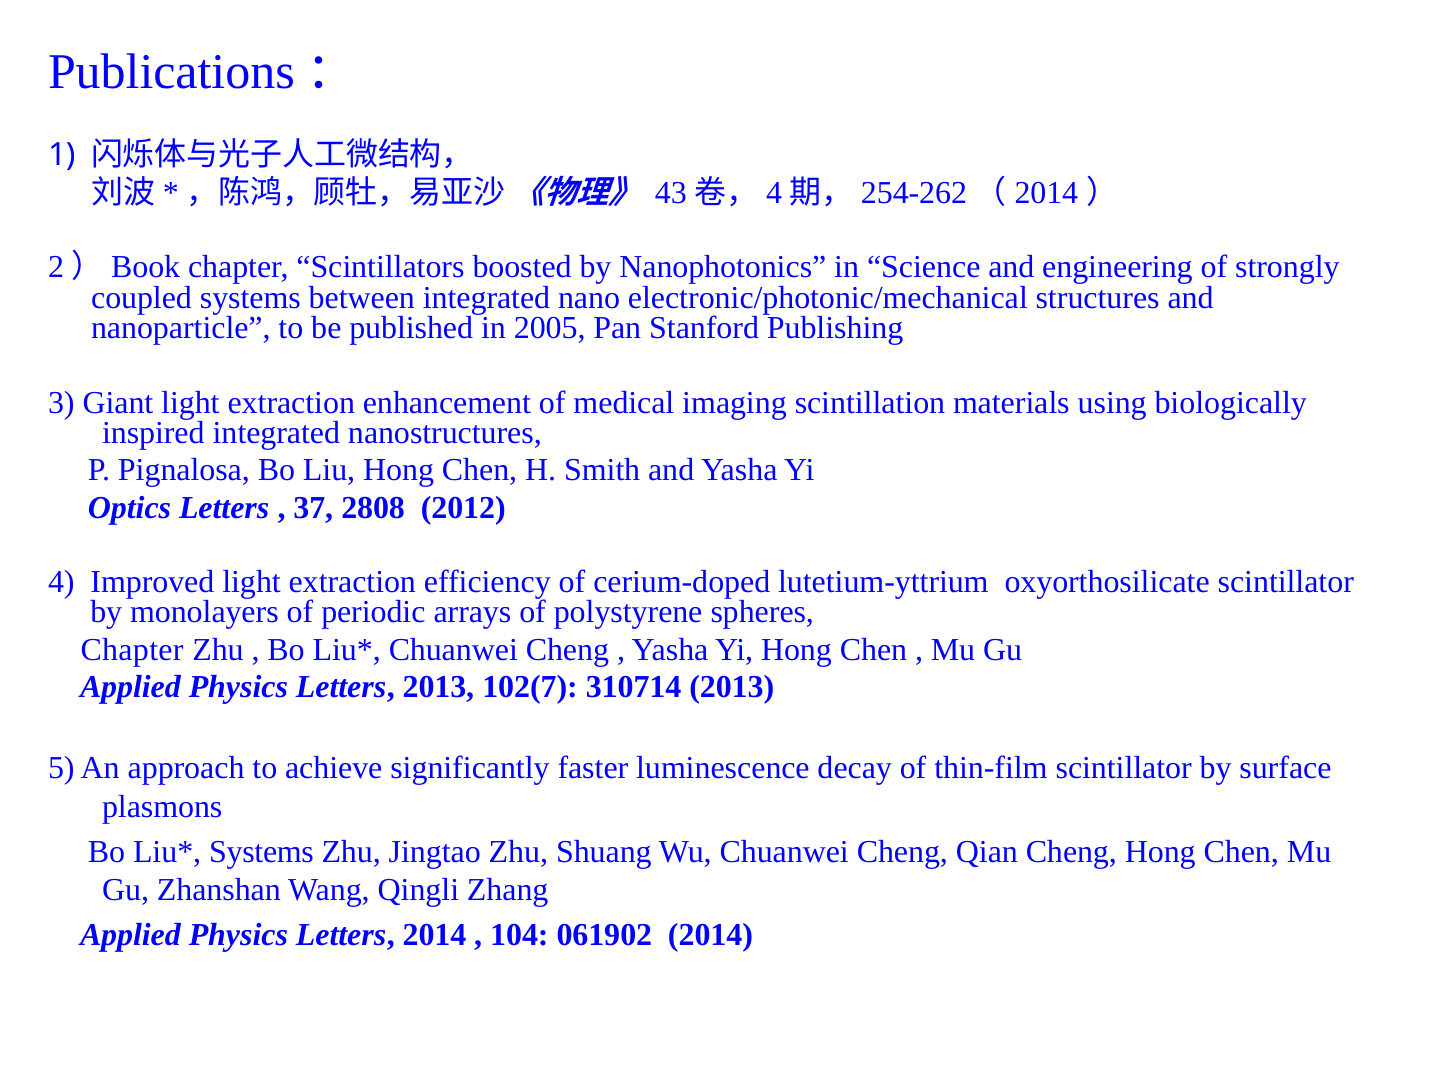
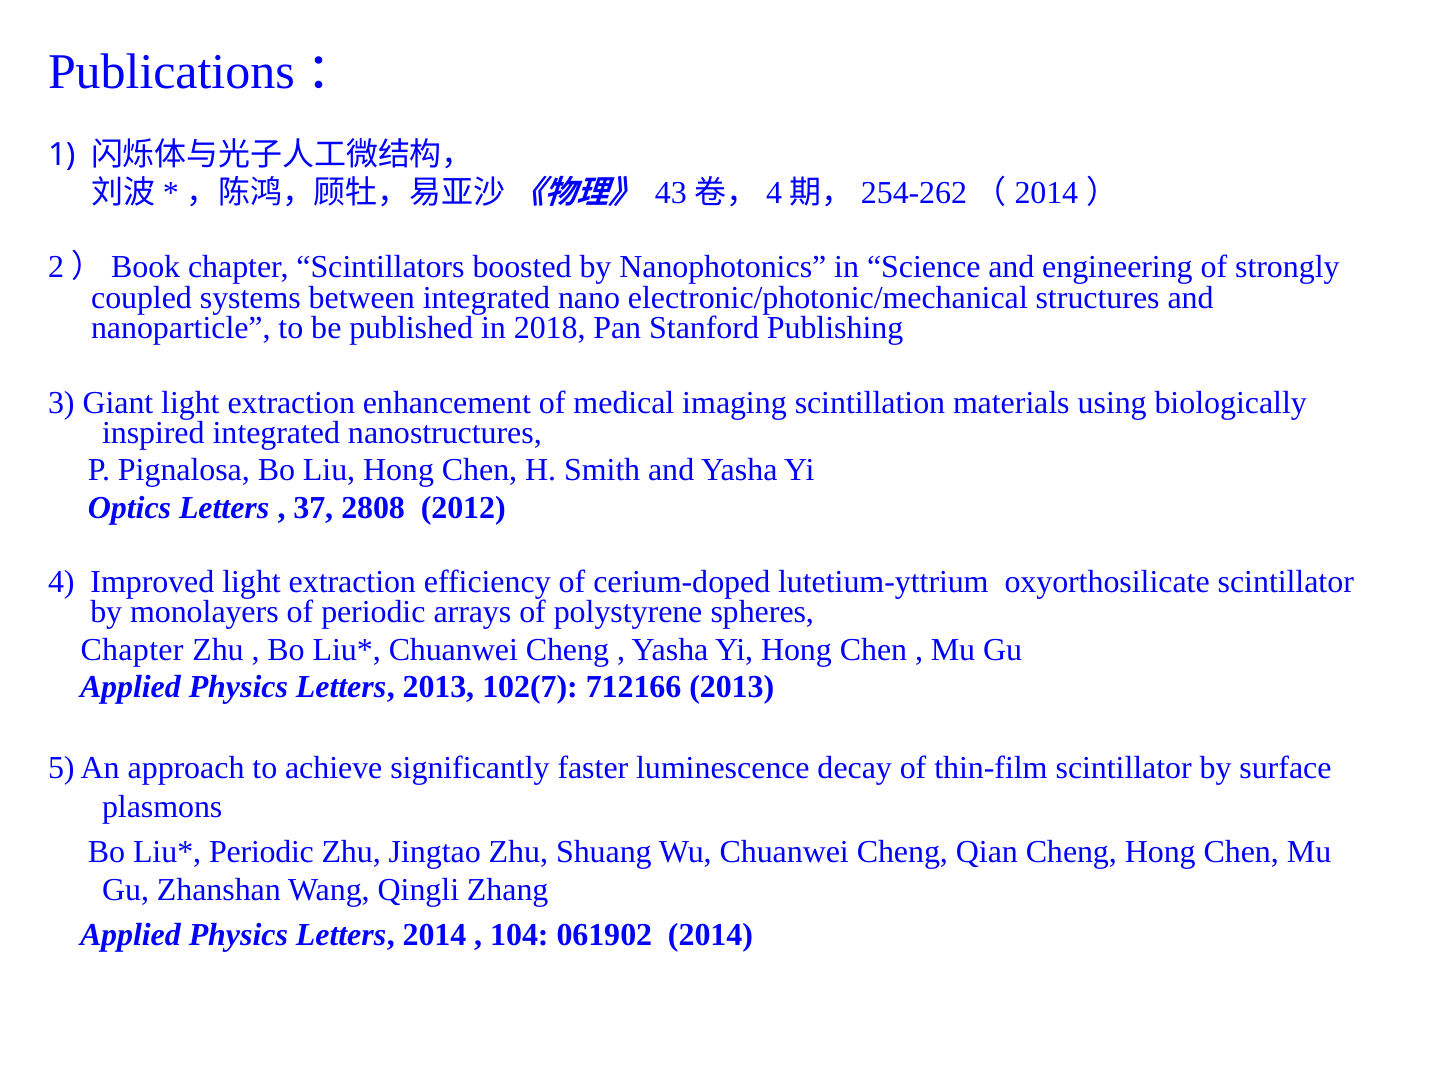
2005: 2005 -> 2018
310714: 310714 -> 712166
Systems at (262, 851): Systems -> Periodic
